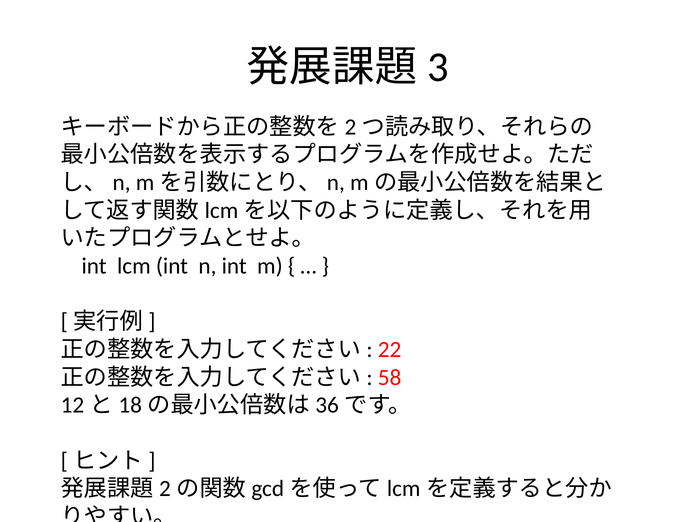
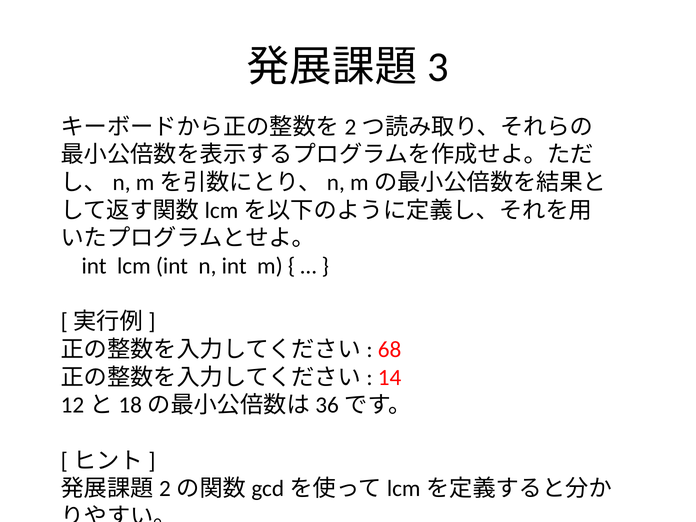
22: 22 -> 68
58: 58 -> 14
